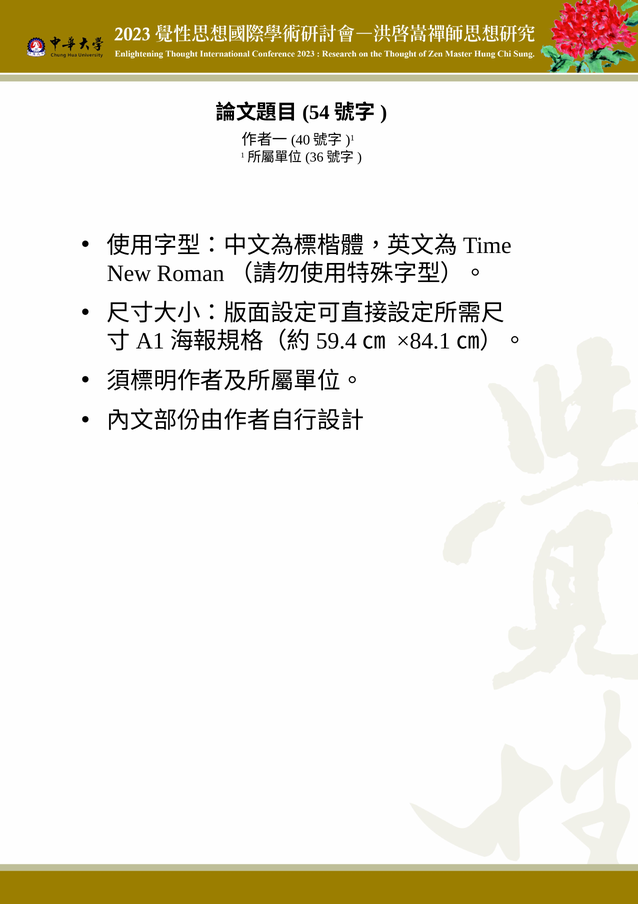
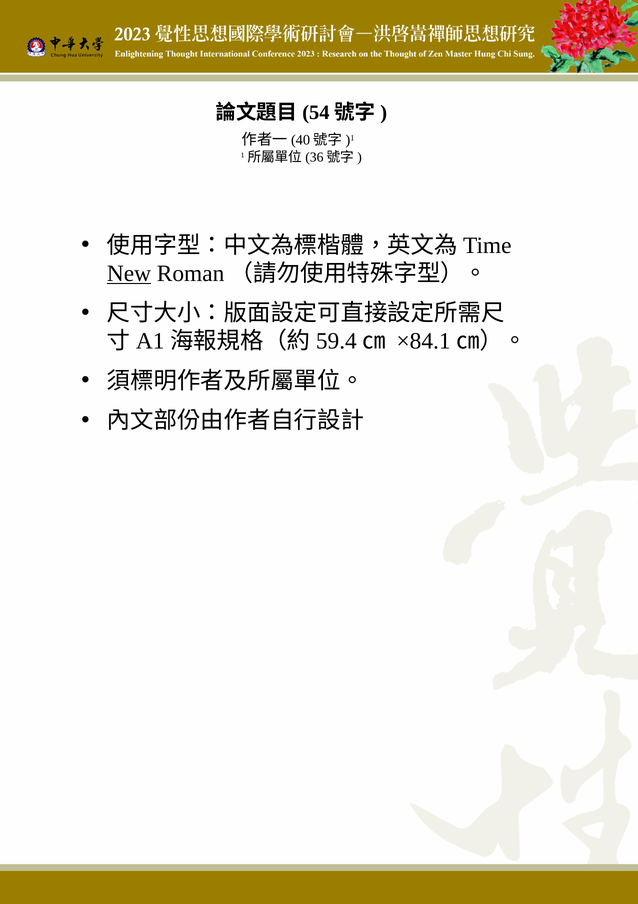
New underline: none -> present
